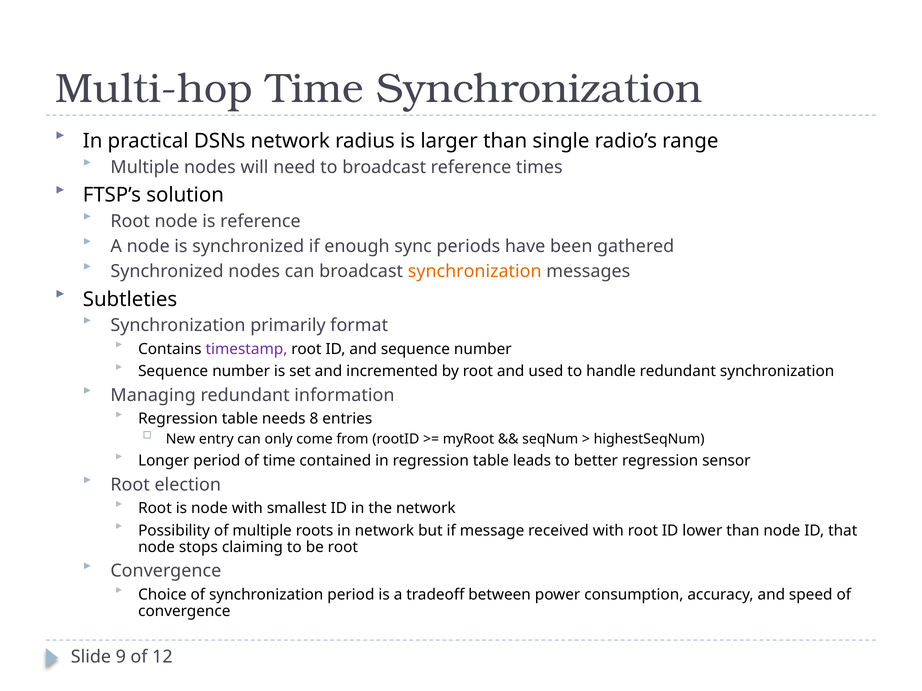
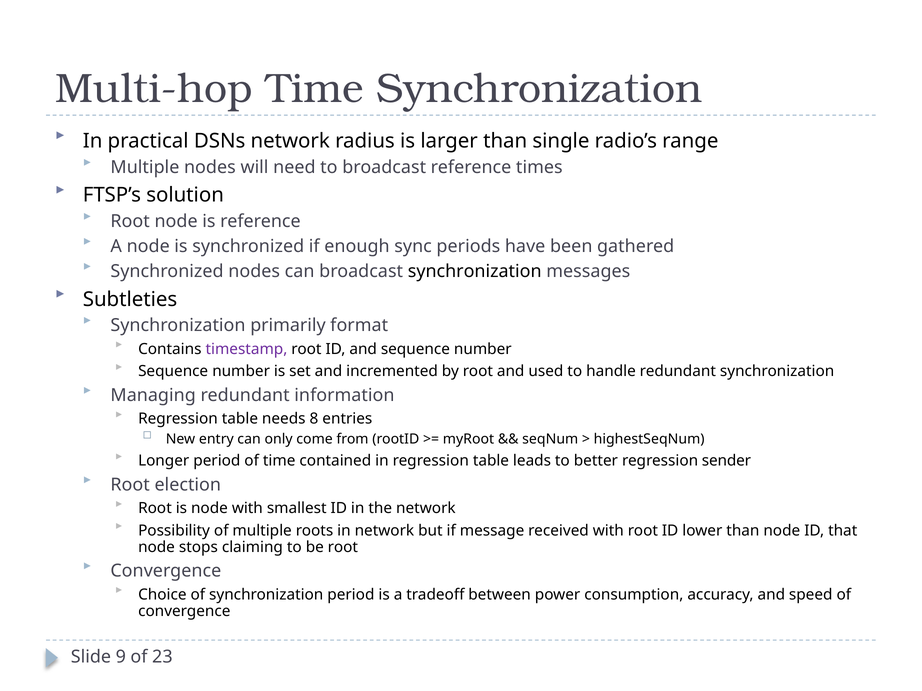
synchronization at (475, 272) colour: orange -> black
sensor: sensor -> sender
12: 12 -> 23
